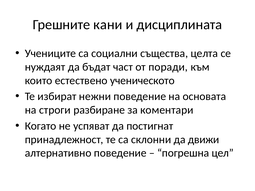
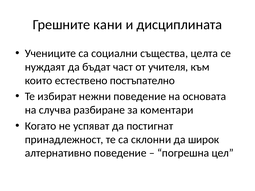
поради: поради -> учителя
ученическото: ученическото -> постъпателно
строги: строги -> случва
движи: движи -> широк
